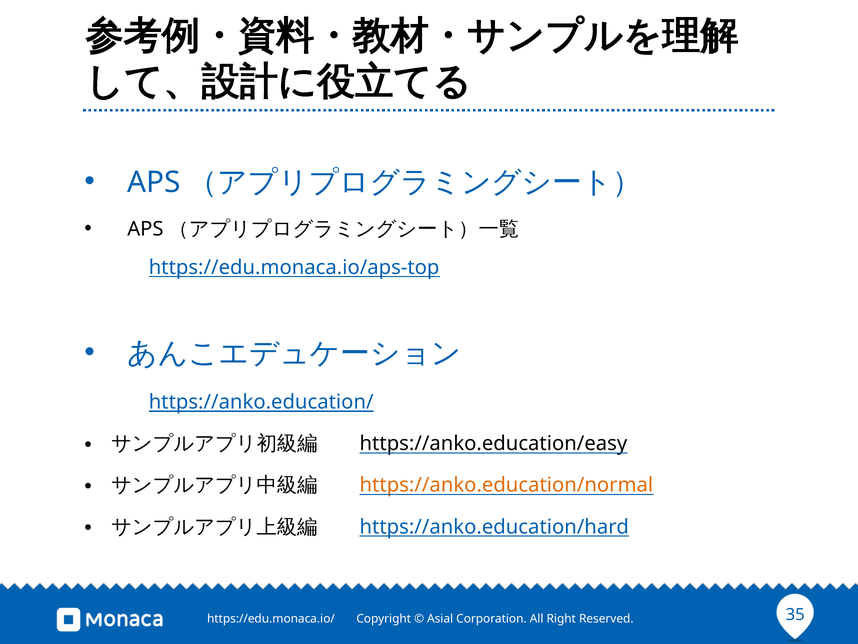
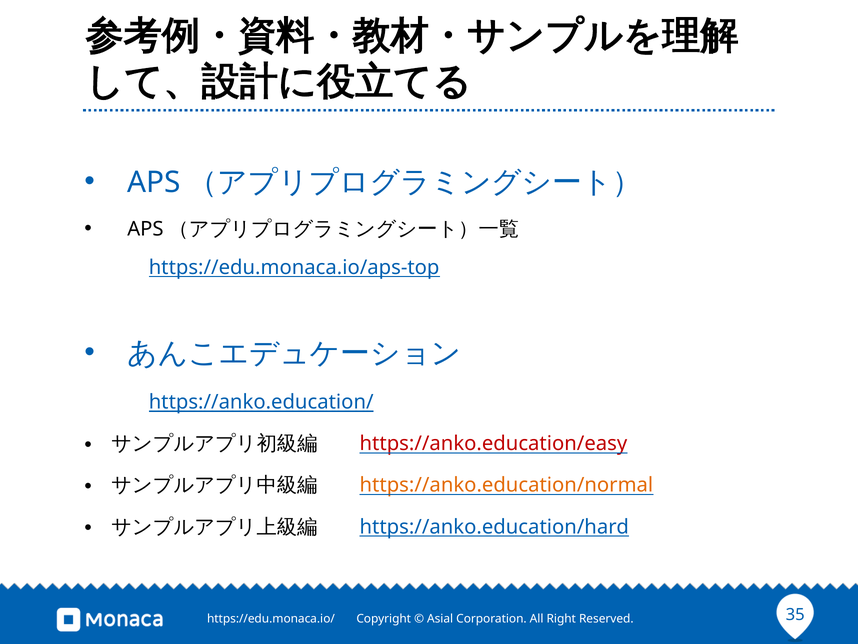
https://anko.education/easy colour: black -> red
